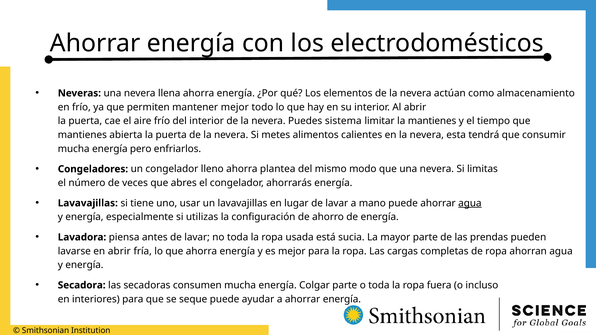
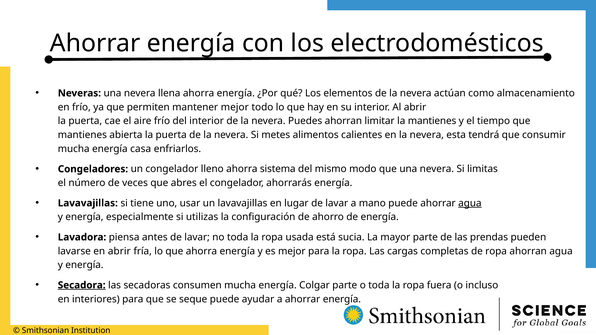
Puedes sistema: sistema -> ahorran
pero: pero -> casa
plantea: plantea -> sistema
Secadora underline: none -> present
